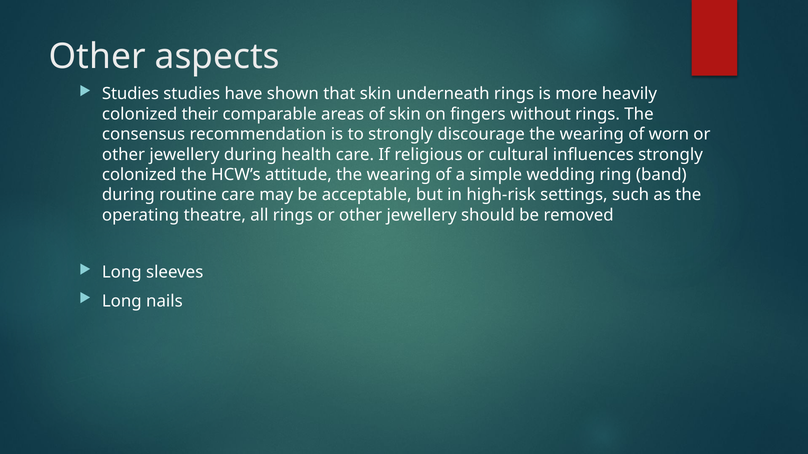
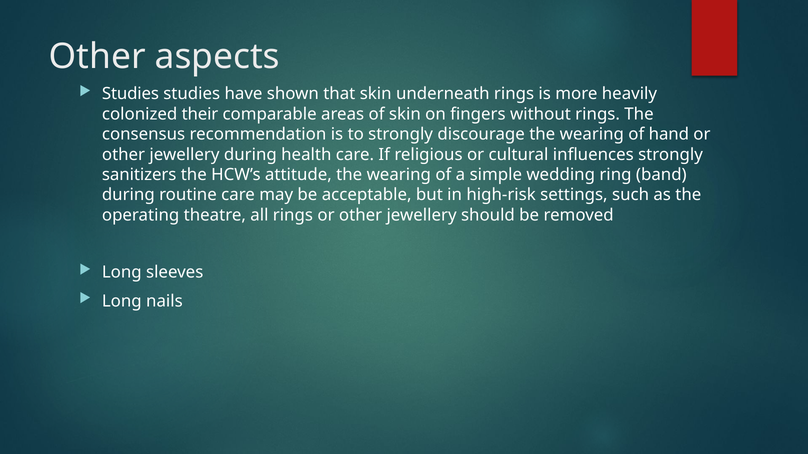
worn: worn -> hand
colonized at (139, 175): colonized -> sanitizers
